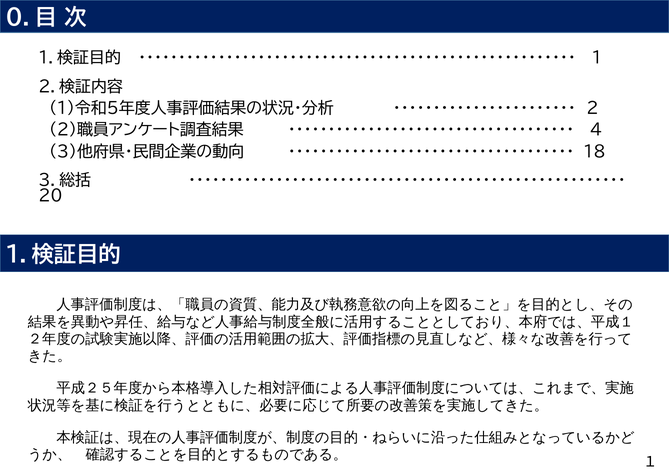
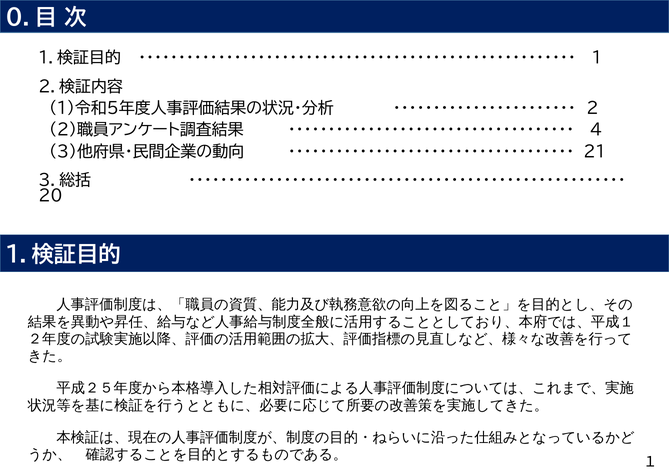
18: 18 -> 21
